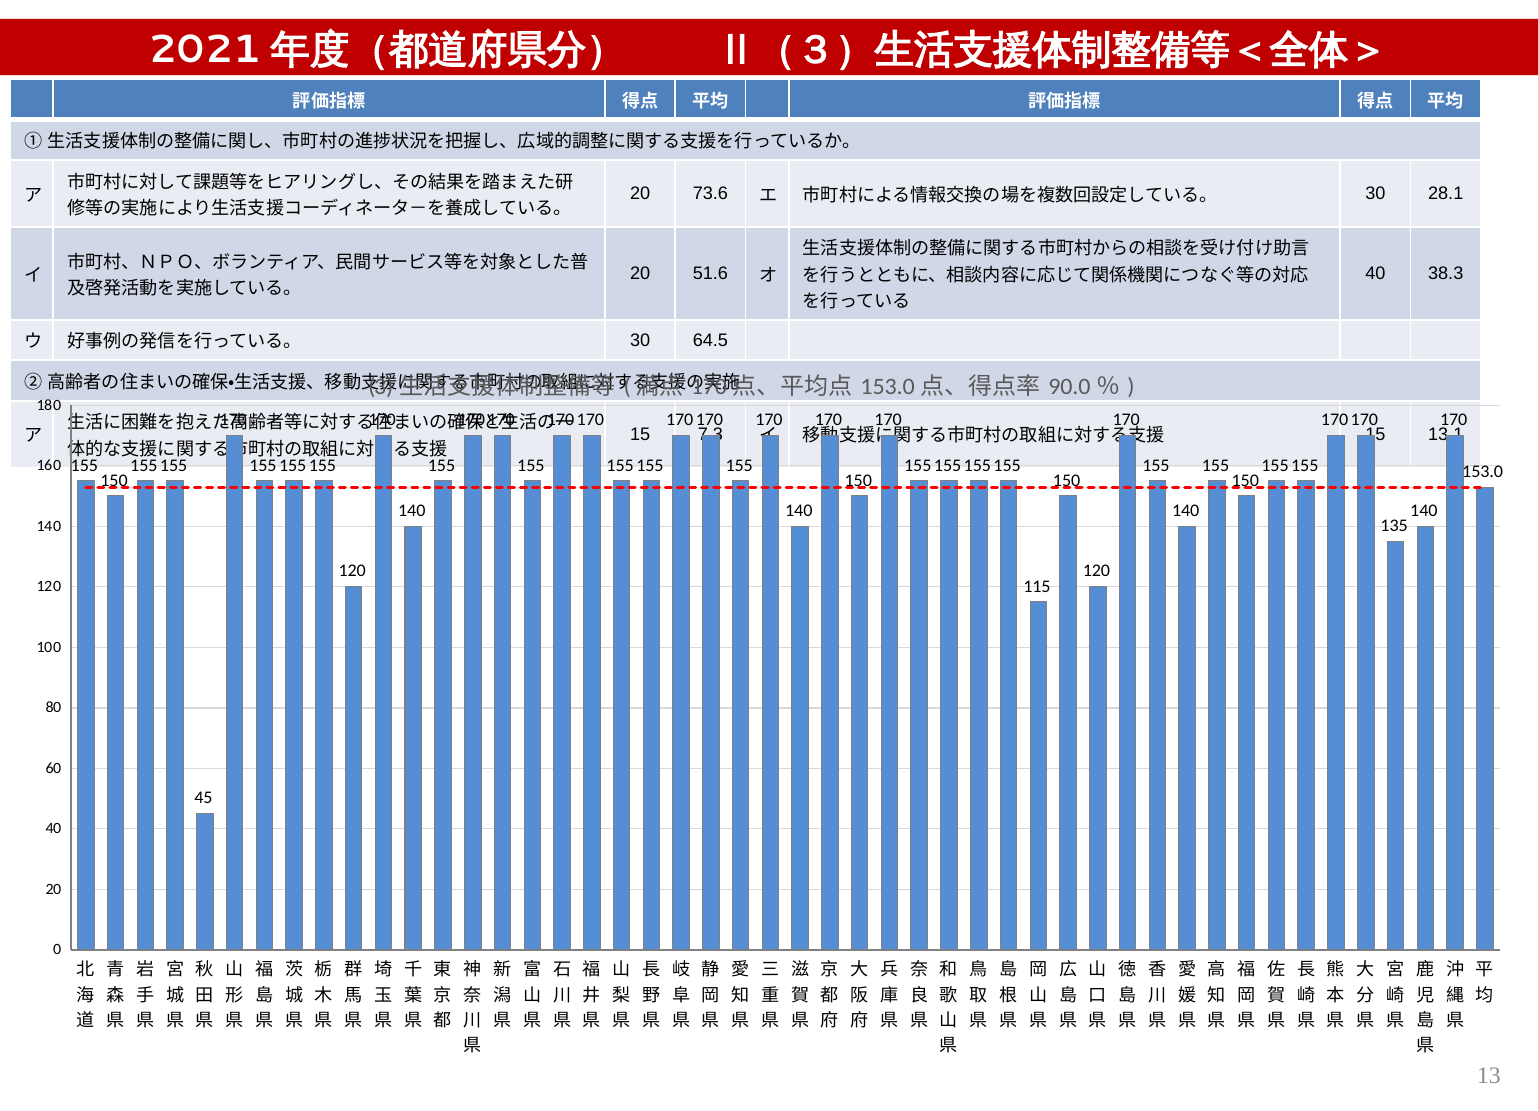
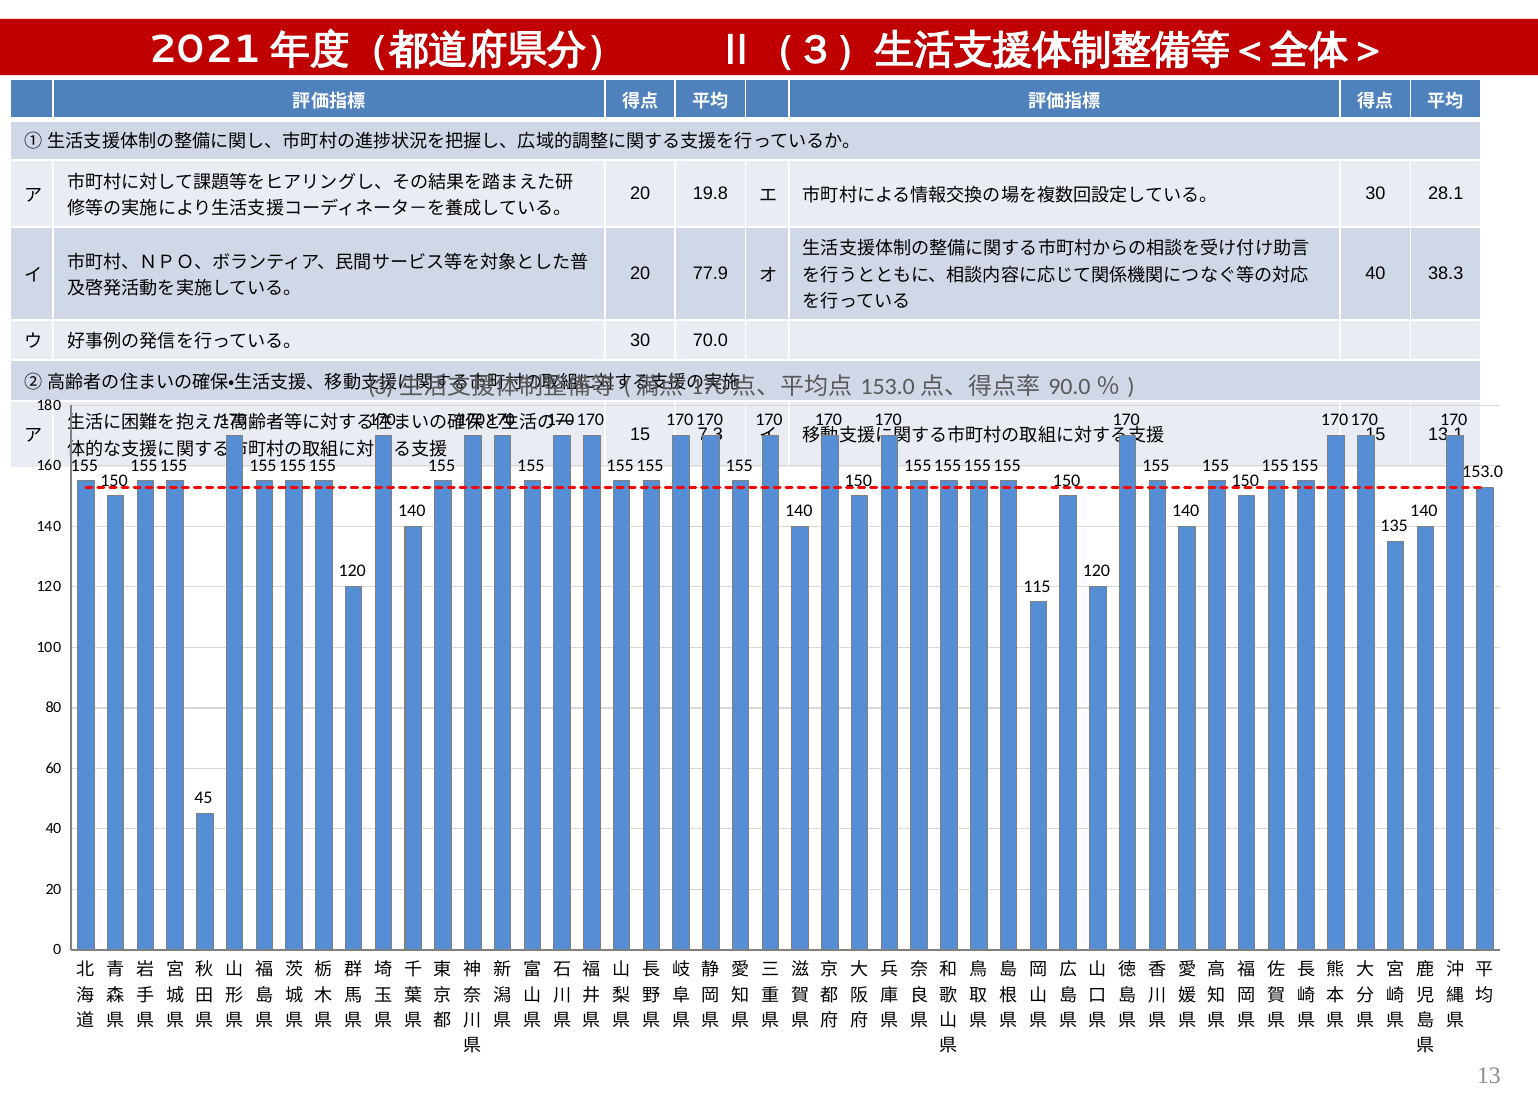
73.6: 73.6 -> 19.8
51.6: 51.6 -> 77.9
64.5: 64.5 -> 70.0
